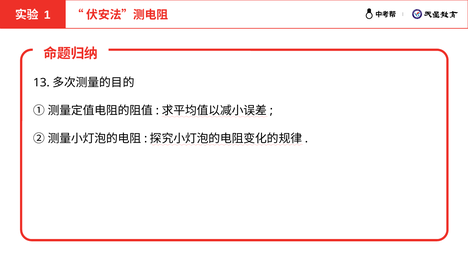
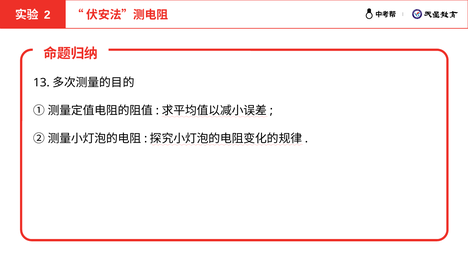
1: 1 -> 2
